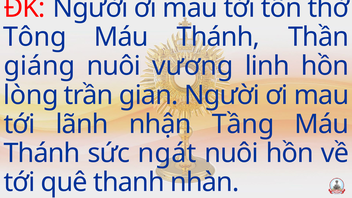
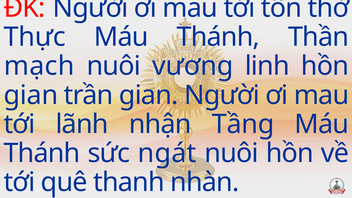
Tông: Tông -> Thực
giáng: giáng -> mạch
lòng at (31, 95): lòng -> gian
